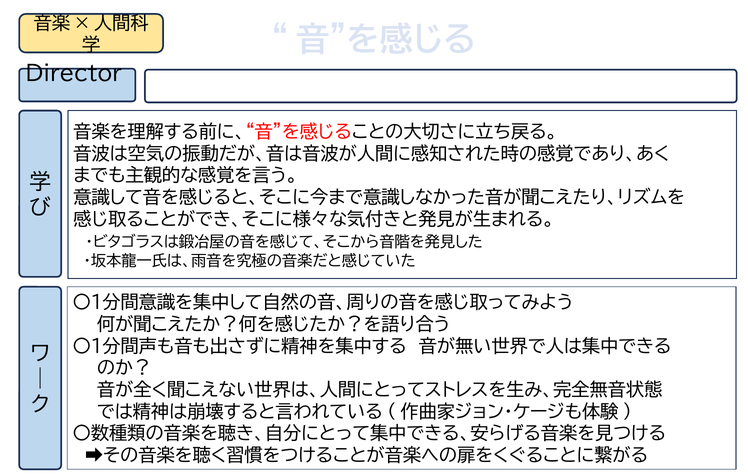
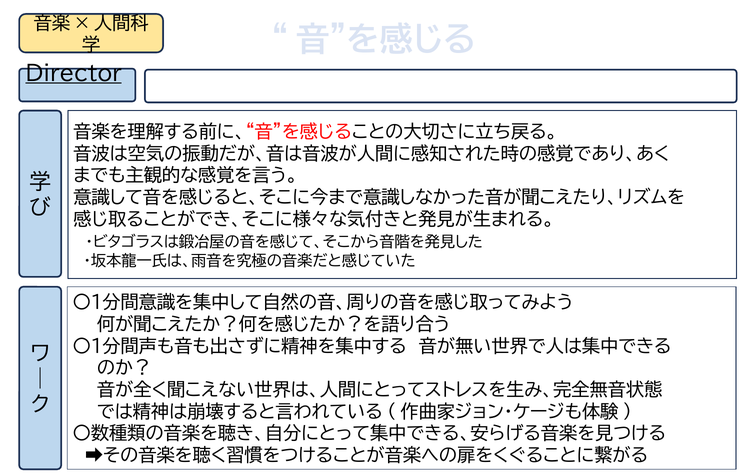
Director underline: none -> present
